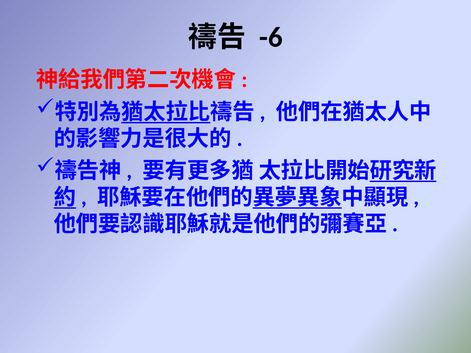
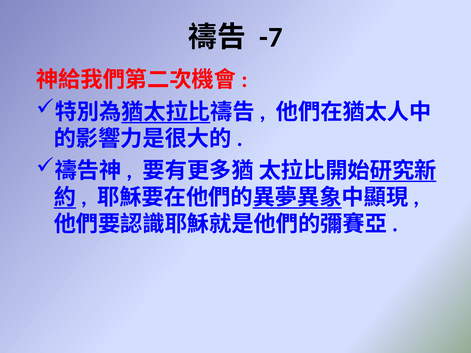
-6: -6 -> -7
